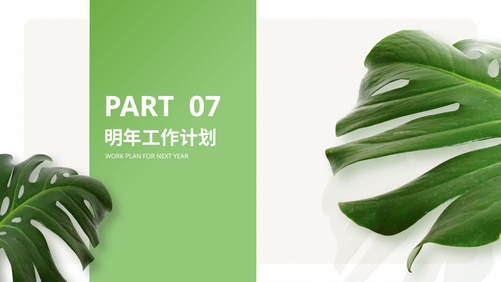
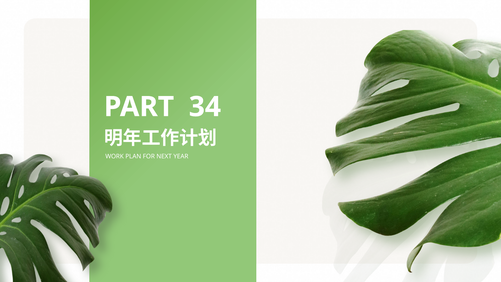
07: 07 -> 34
